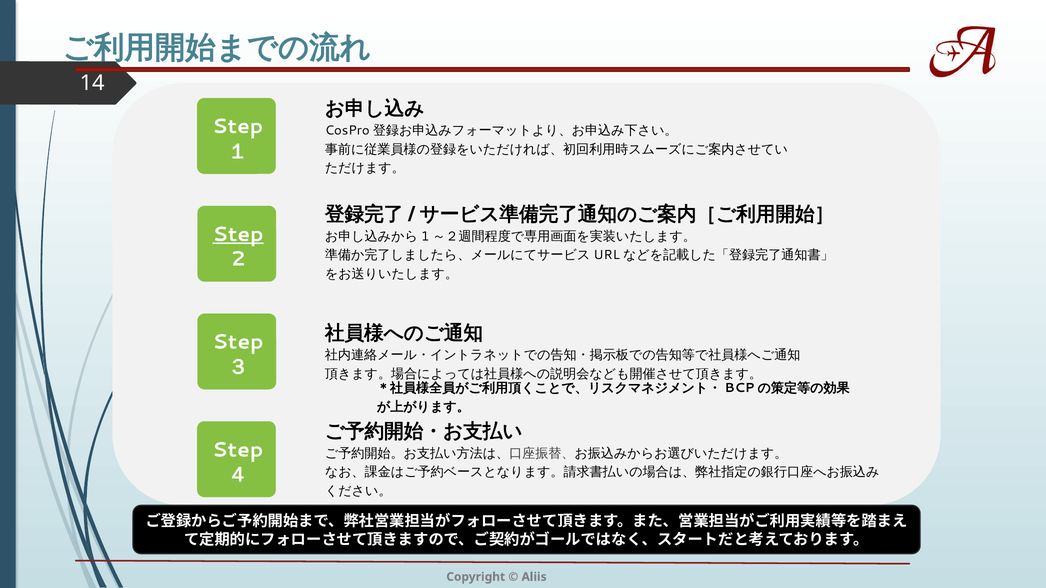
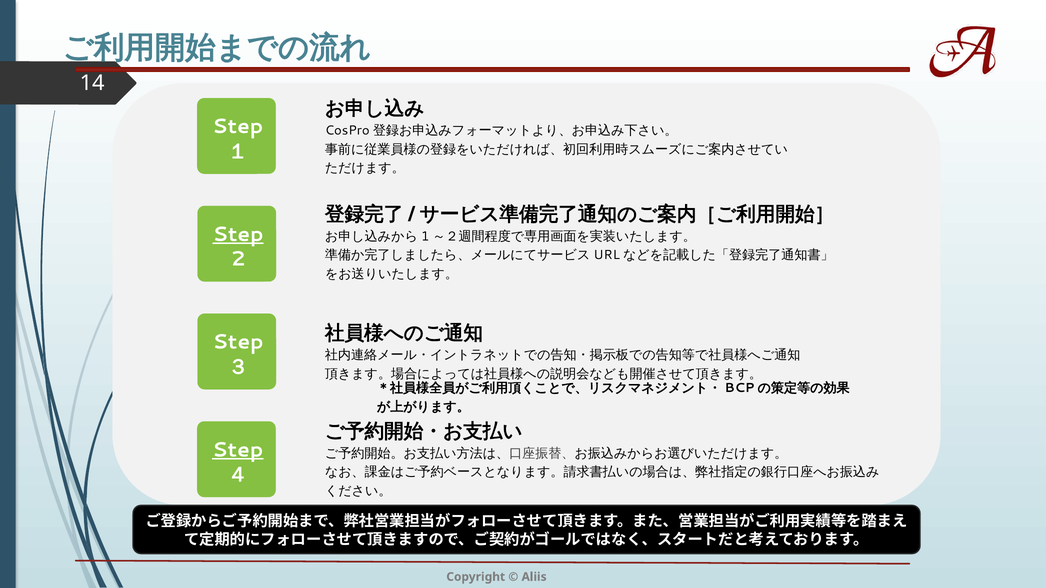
Step at (238, 450) underline: none -> present
